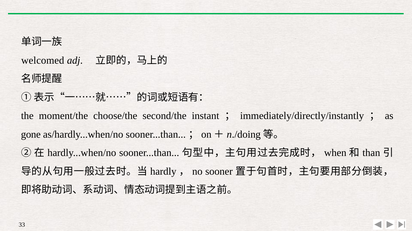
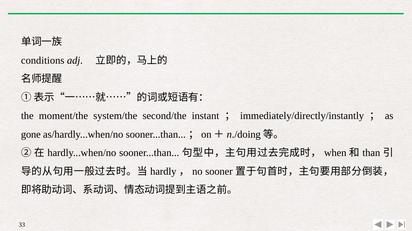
welcomed: welcomed -> conditions
choose/the: choose/the -> system/the
